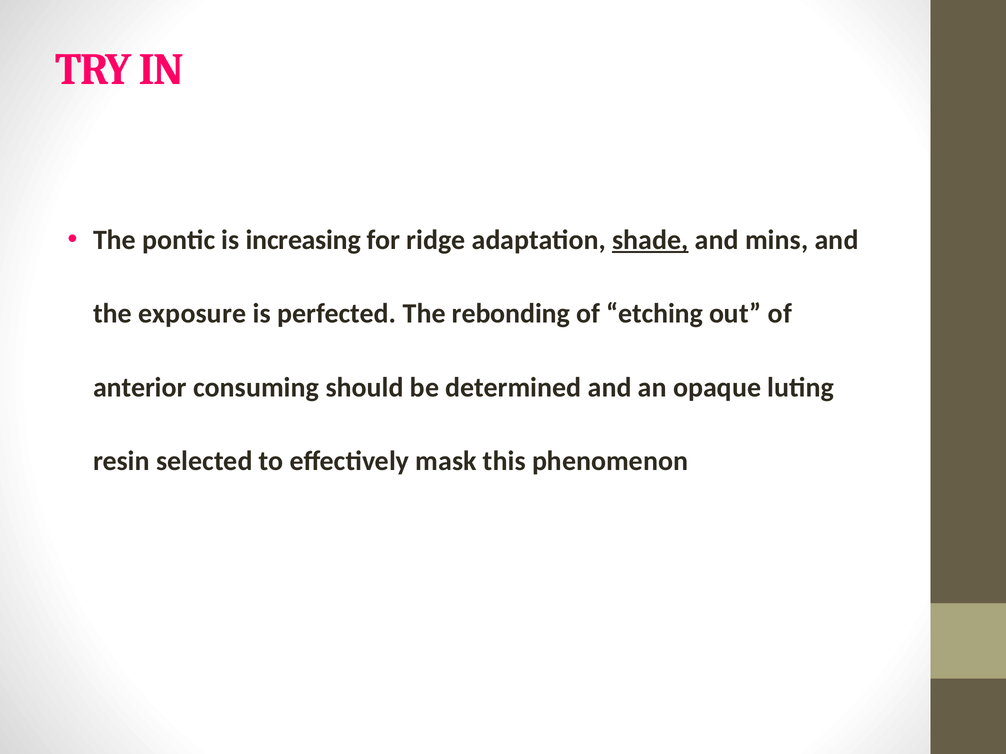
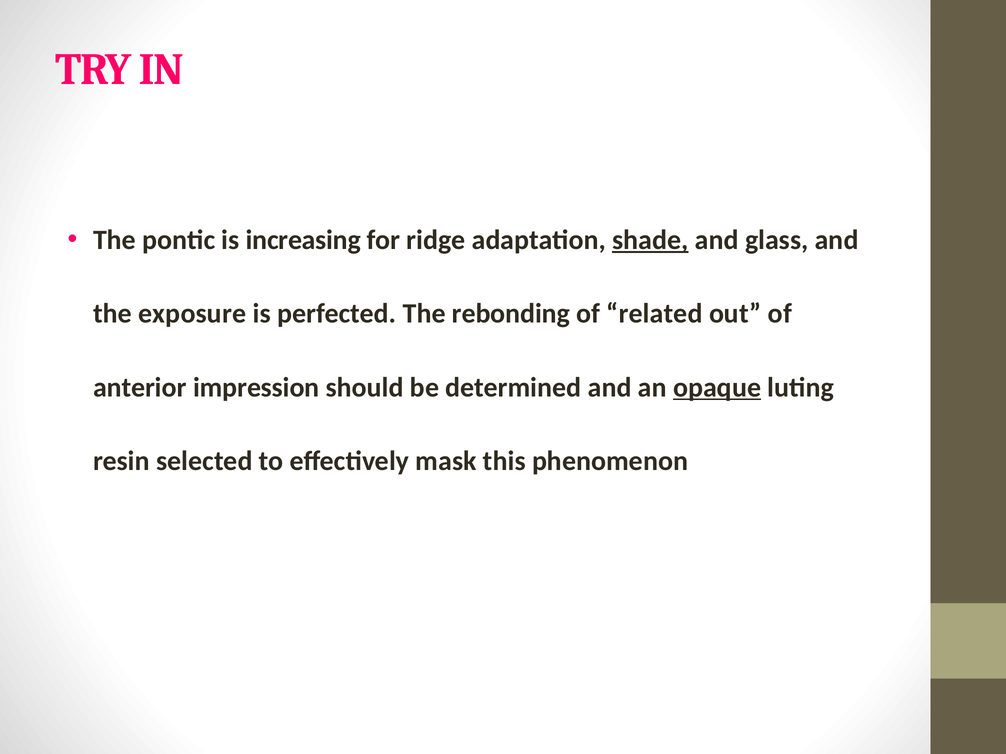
mins: mins -> glass
etching: etching -> related
consuming: consuming -> impression
opaque underline: none -> present
